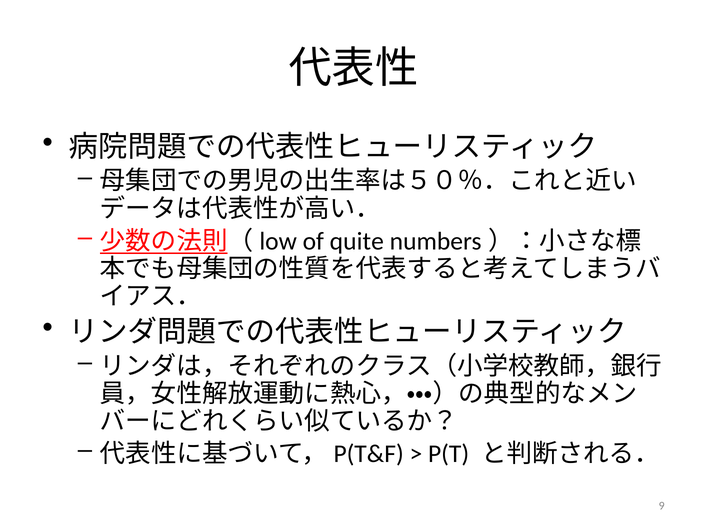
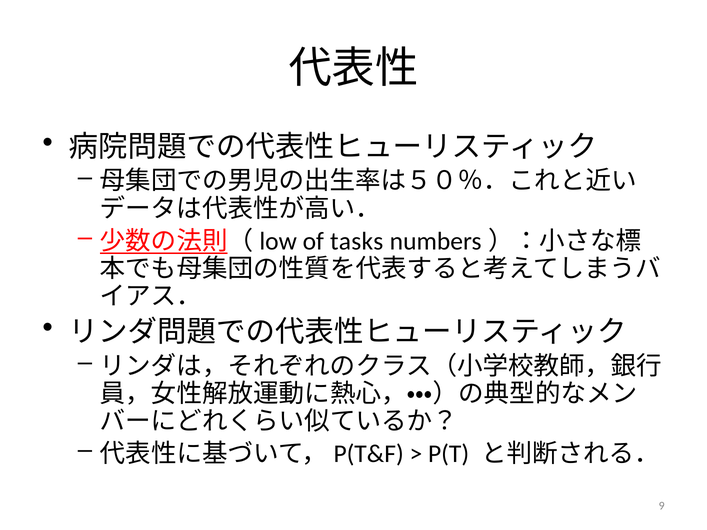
quite: quite -> tasks
